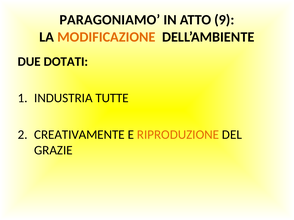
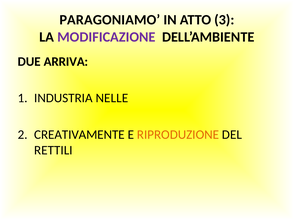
9: 9 -> 3
MODIFICAZIONE colour: orange -> purple
DOTATI: DOTATI -> ARRIVA
TUTTE: TUTTE -> NELLE
GRAZIE: GRAZIE -> RETTILI
